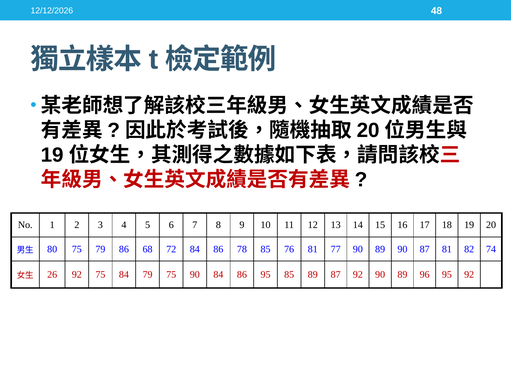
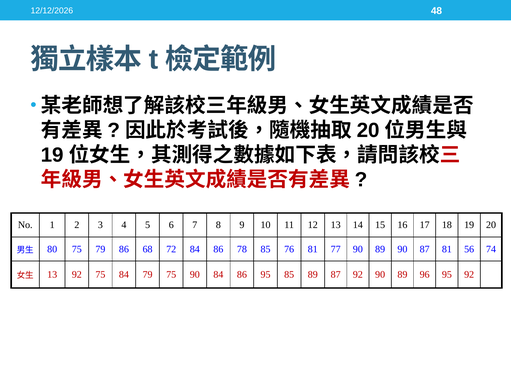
82: 82 -> 56
26 at (52, 275): 26 -> 13
